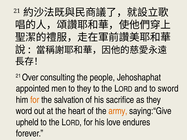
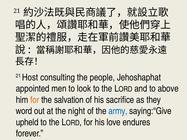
Over: Over -> Host
to they: they -> look
sword: sword -> above
heart: heart -> night
army colour: orange -> blue
